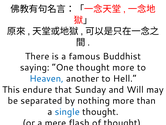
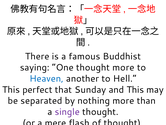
endure: endure -> perfect
and Will: Will -> This
single colour: blue -> purple
